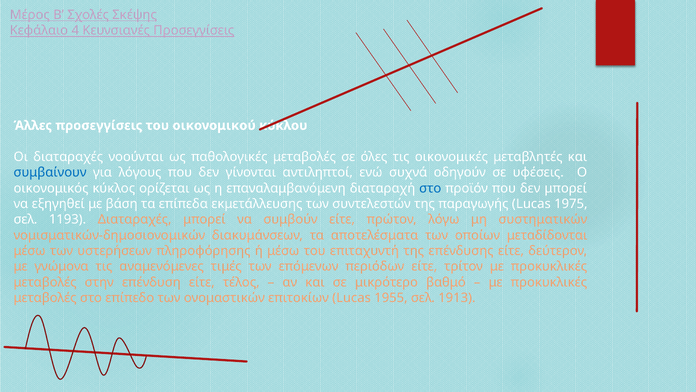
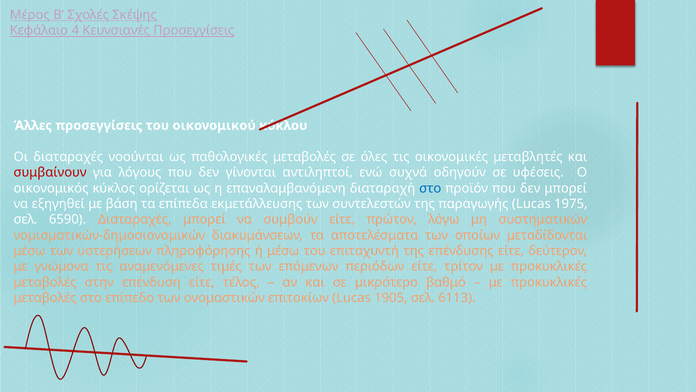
συμβαίνουν colour: blue -> red
1193: 1193 -> 6590
1955: 1955 -> 1905
1913: 1913 -> 6113
